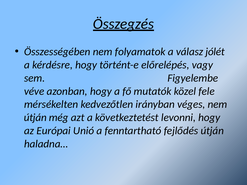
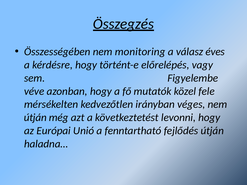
folyamatok: folyamatok -> monitoring
jólét: jólét -> éves
